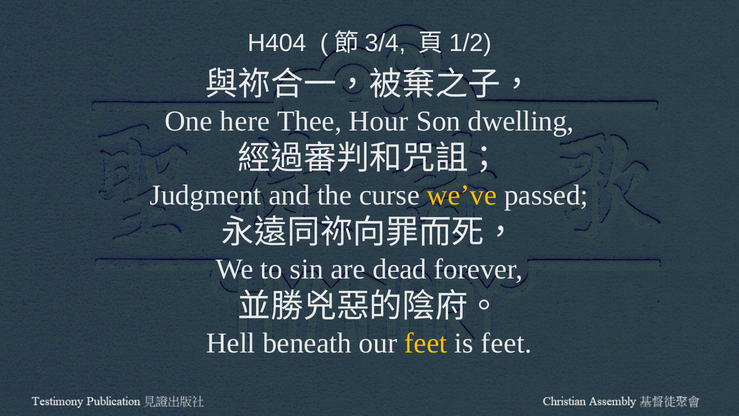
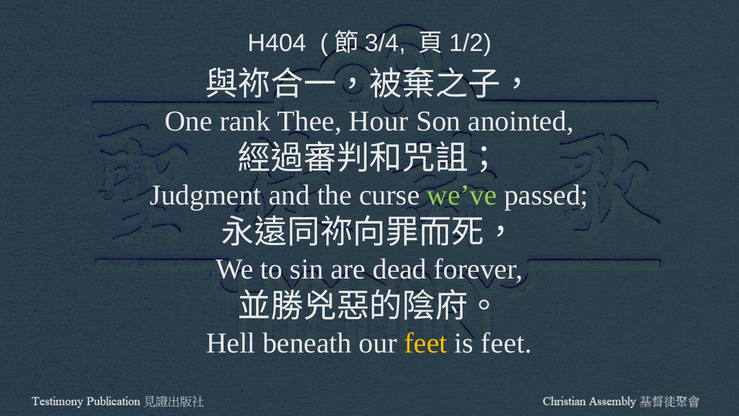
here: here -> rank
dwelling: dwelling -> anointed
we’ve colour: yellow -> light green
